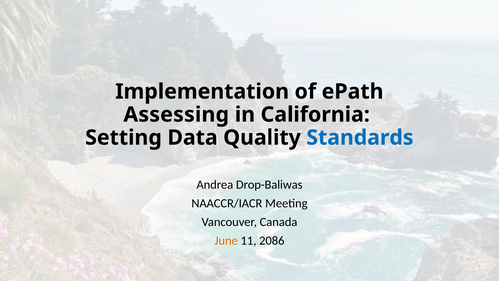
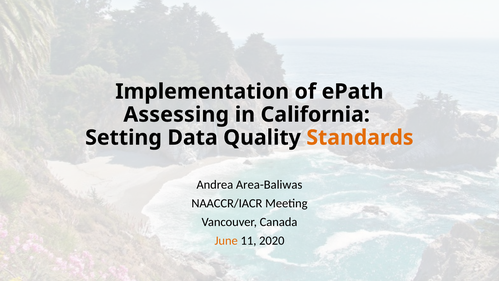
Standards colour: blue -> orange
Drop-Baliwas: Drop-Baliwas -> Area-Baliwas
2086: 2086 -> 2020
